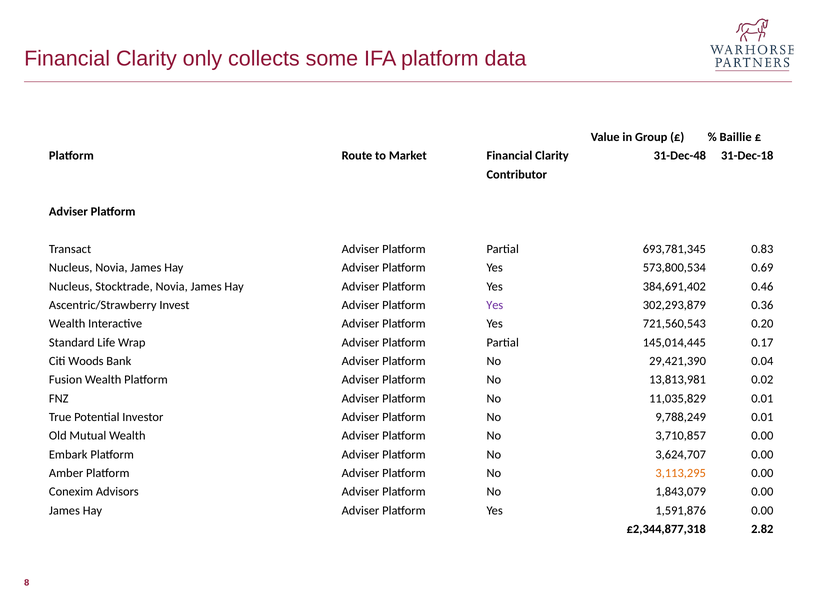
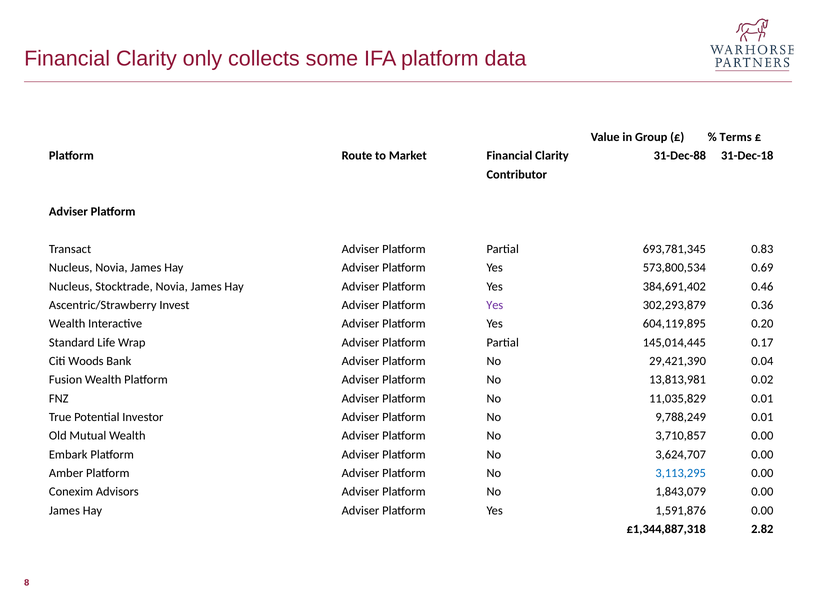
Baillie: Baillie -> Terms
31-Dec-48: 31-Dec-48 -> 31-Dec-88
721,560,543: 721,560,543 -> 604,119,895
3,113,295 colour: orange -> blue
£2,344,877,318: £2,344,877,318 -> £1,344,887,318
